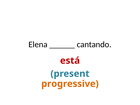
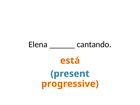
está colour: red -> orange
